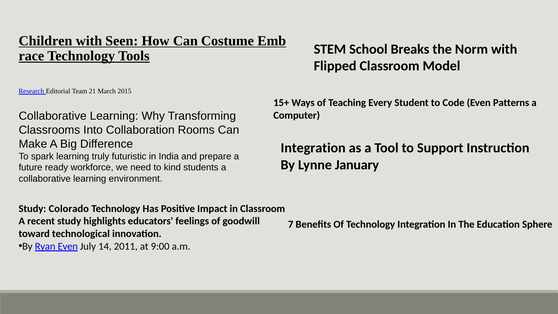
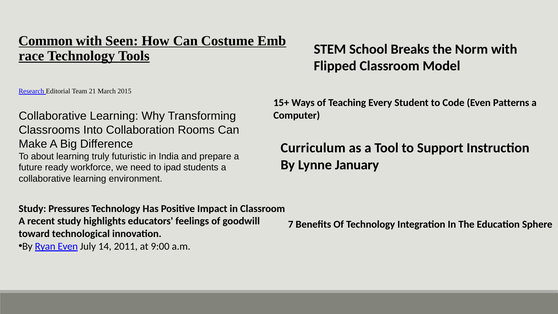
Children: Children -> Common
Integration at (313, 148): Integration -> Curriculum
spark: spark -> about
kind: kind -> ipad
Colorado: Colorado -> Pressures
